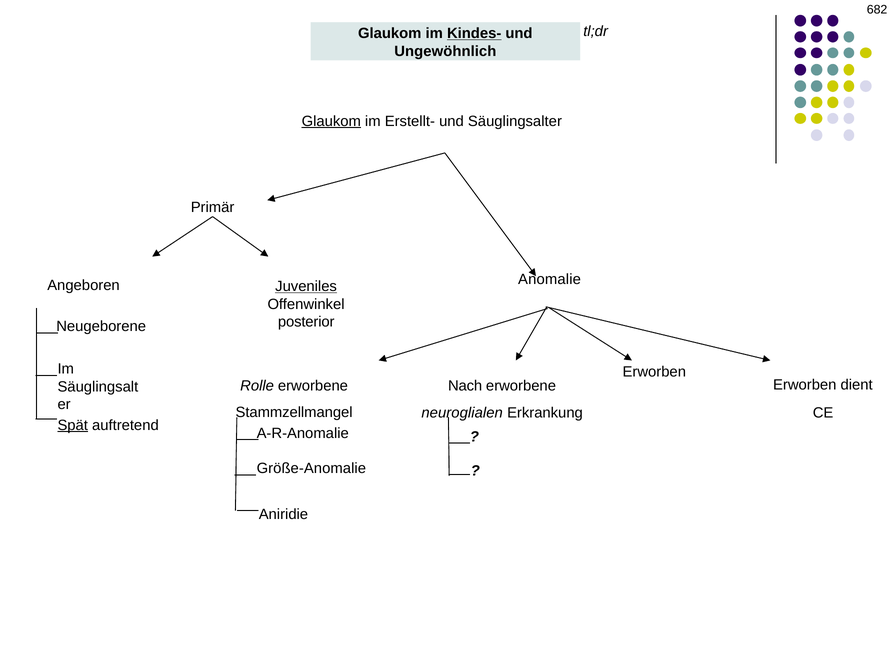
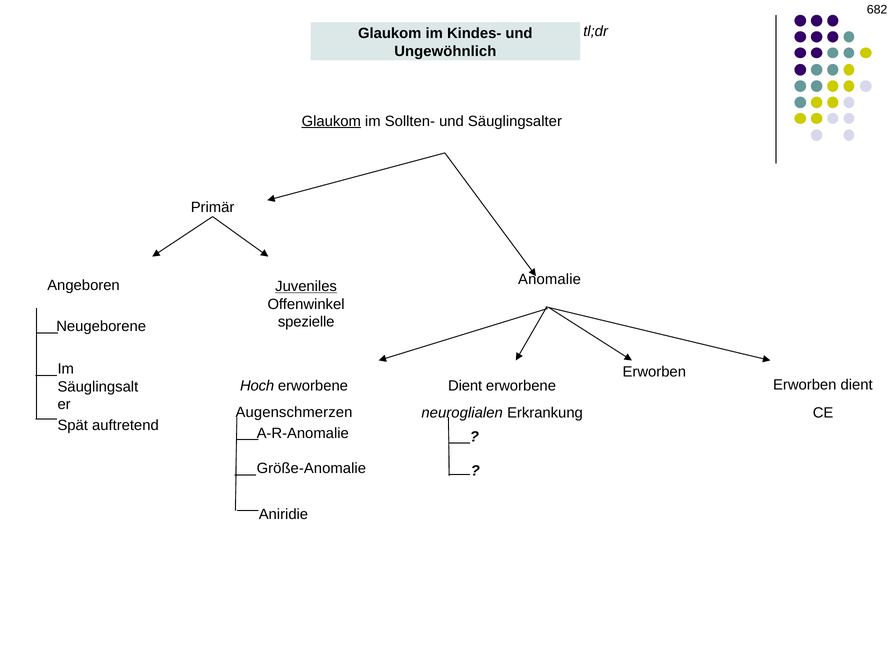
Kindes- underline: present -> none
Erstellt-: Erstellt- -> Sollten-
posterior: posterior -> spezielle
Rolle: Rolle -> Hoch
Nach at (465, 386): Nach -> Dient
Stammzellmangel: Stammzellmangel -> Augenschmerzen
Spät underline: present -> none
